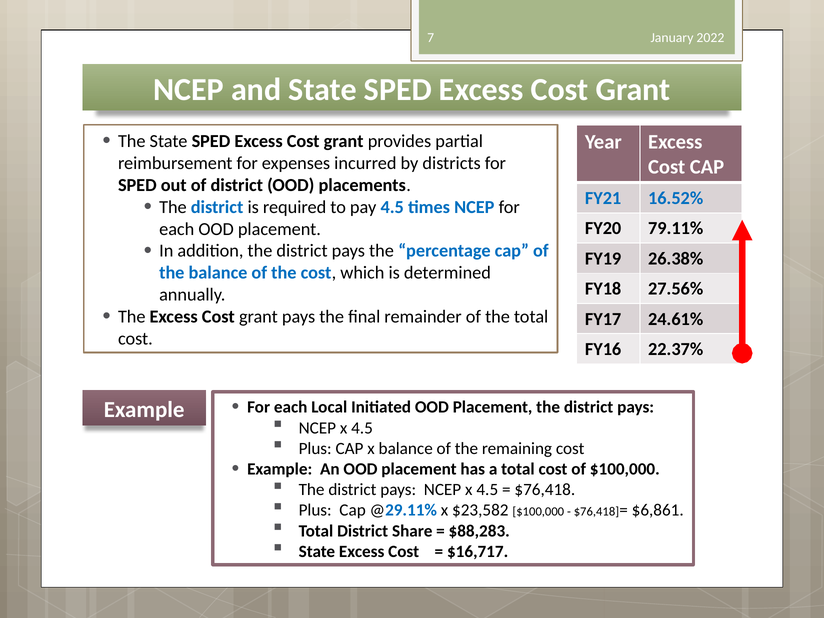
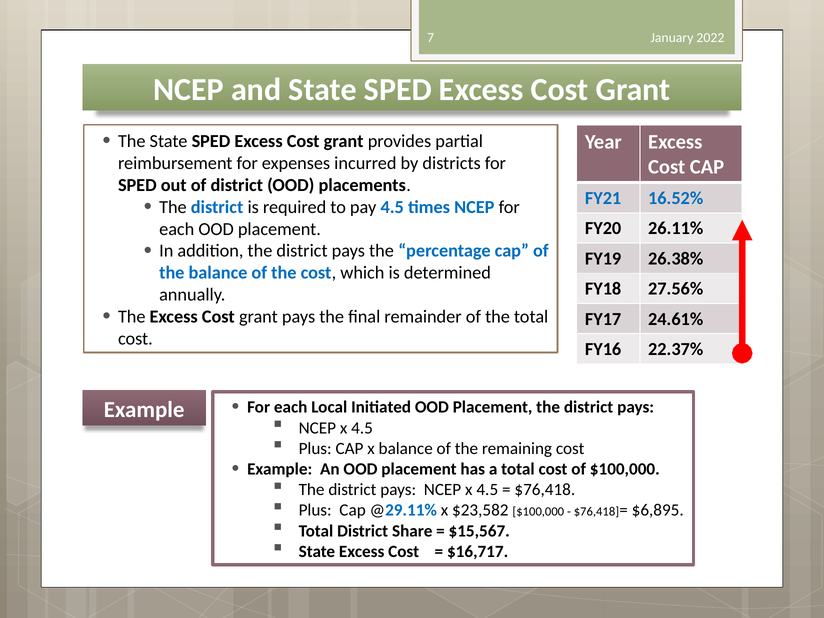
79.11%: 79.11% -> 26.11%
$6,861: $6,861 -> $6,895
$88,283: $88,283 -> $15,567
